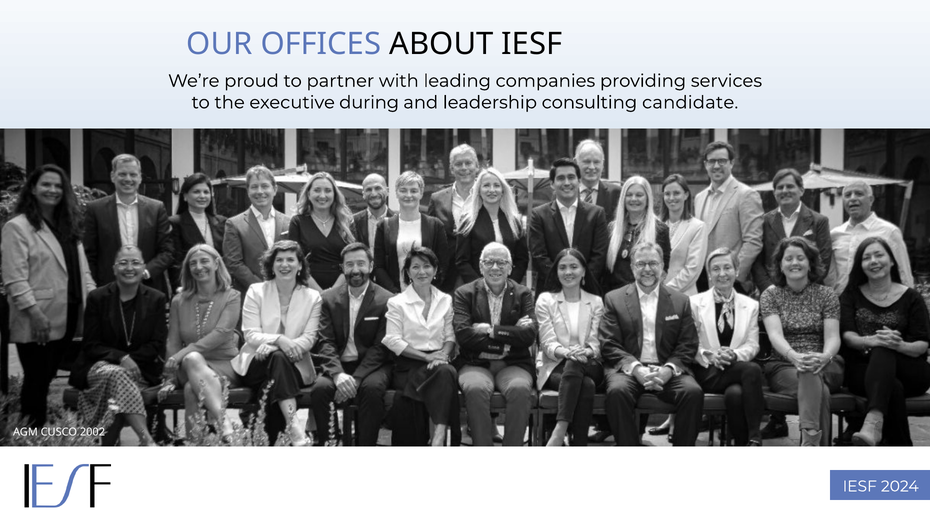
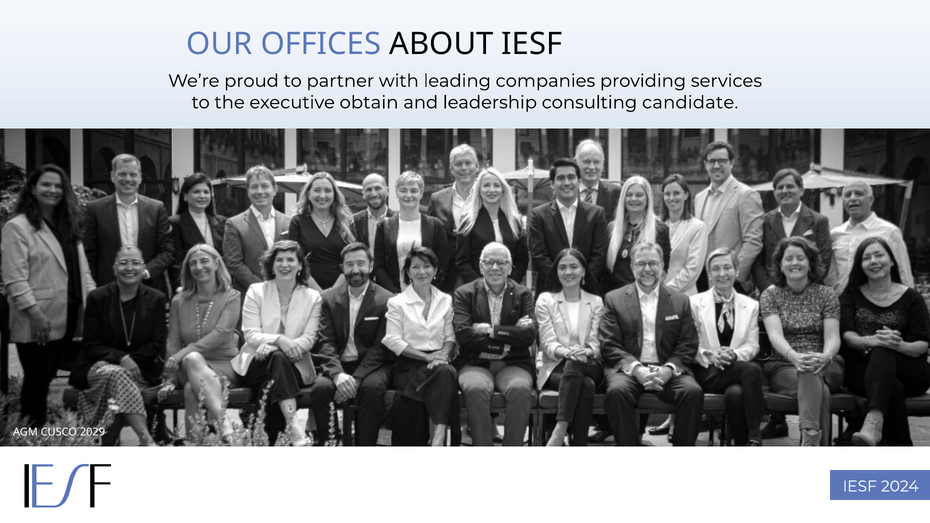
during: during -> obtain
2002: 2002 -> 2029
